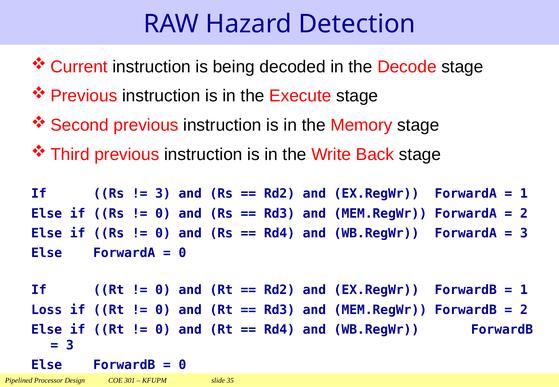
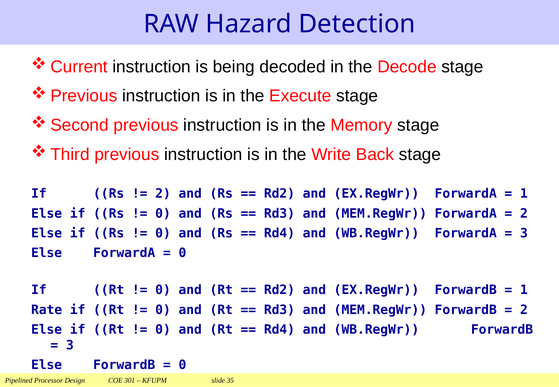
3 at (163, 194): 3 -> 2
Loss: Loss -> Rate
